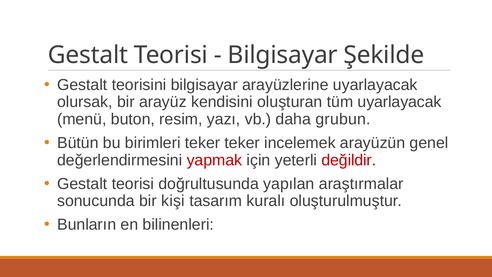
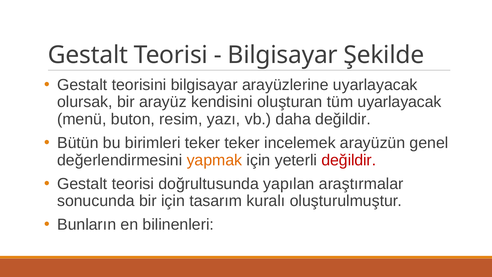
daha grubun: grubun -> değildir
yapmak colour: red -> orange
bir kişi: kişi -> için
